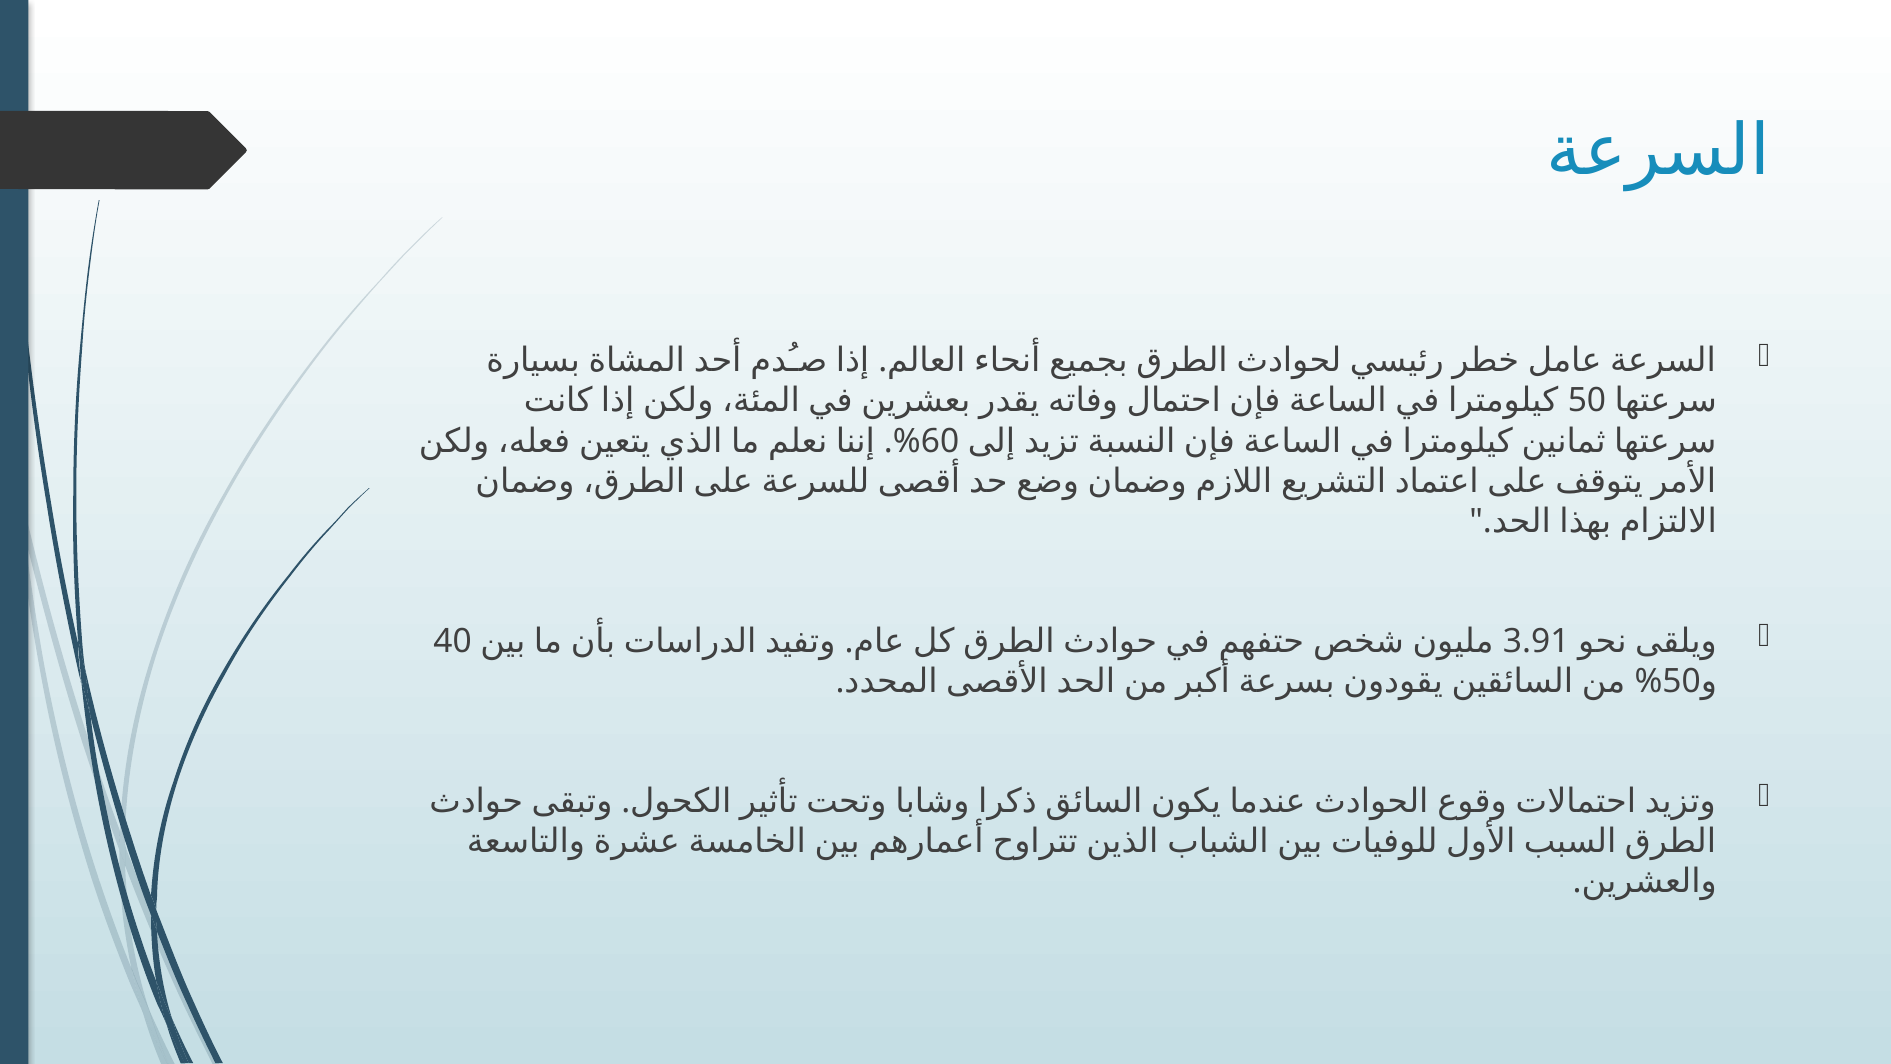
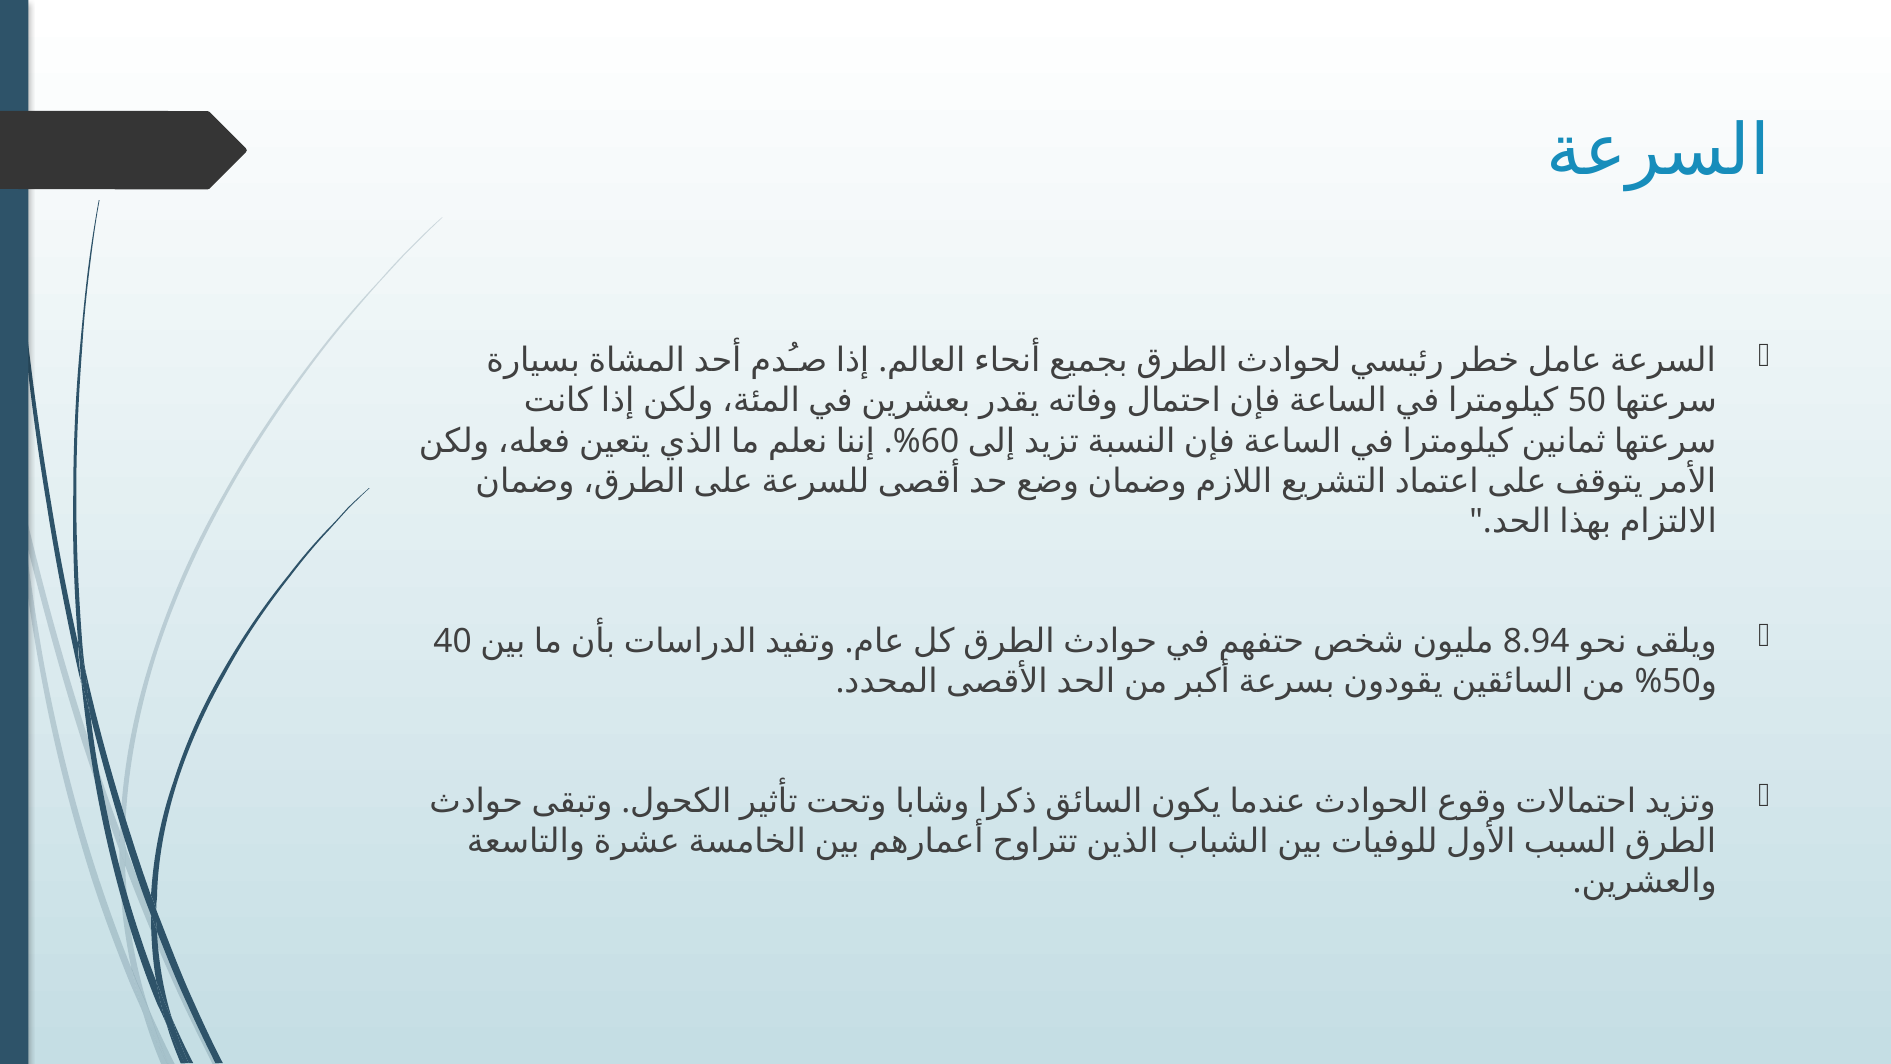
3.91: 3.91 -> 8.94
